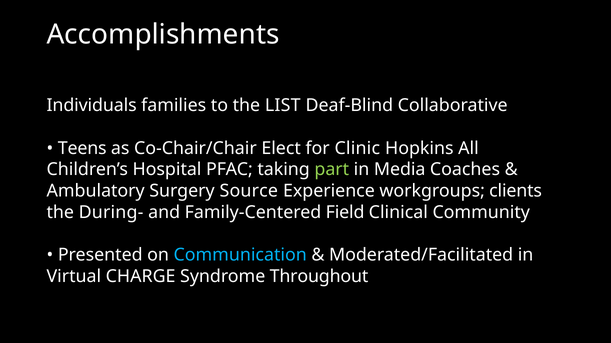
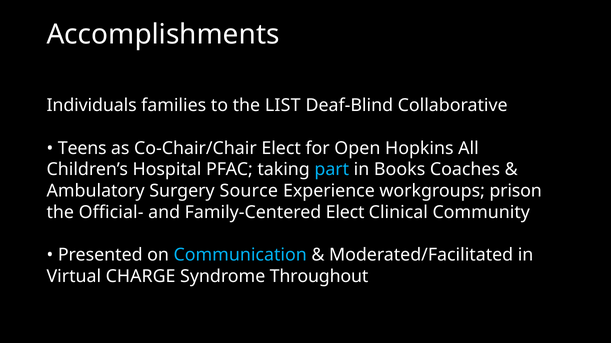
Clinic: Clinic -> Open
part colour: light green -> light blue
Media: Media -> Books
clients: clients -> prison
During-: During- -> Official-
Family-Centered Field: Field -> Elect
